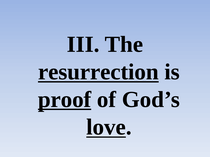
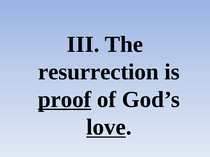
resurrection underline: present -> none
